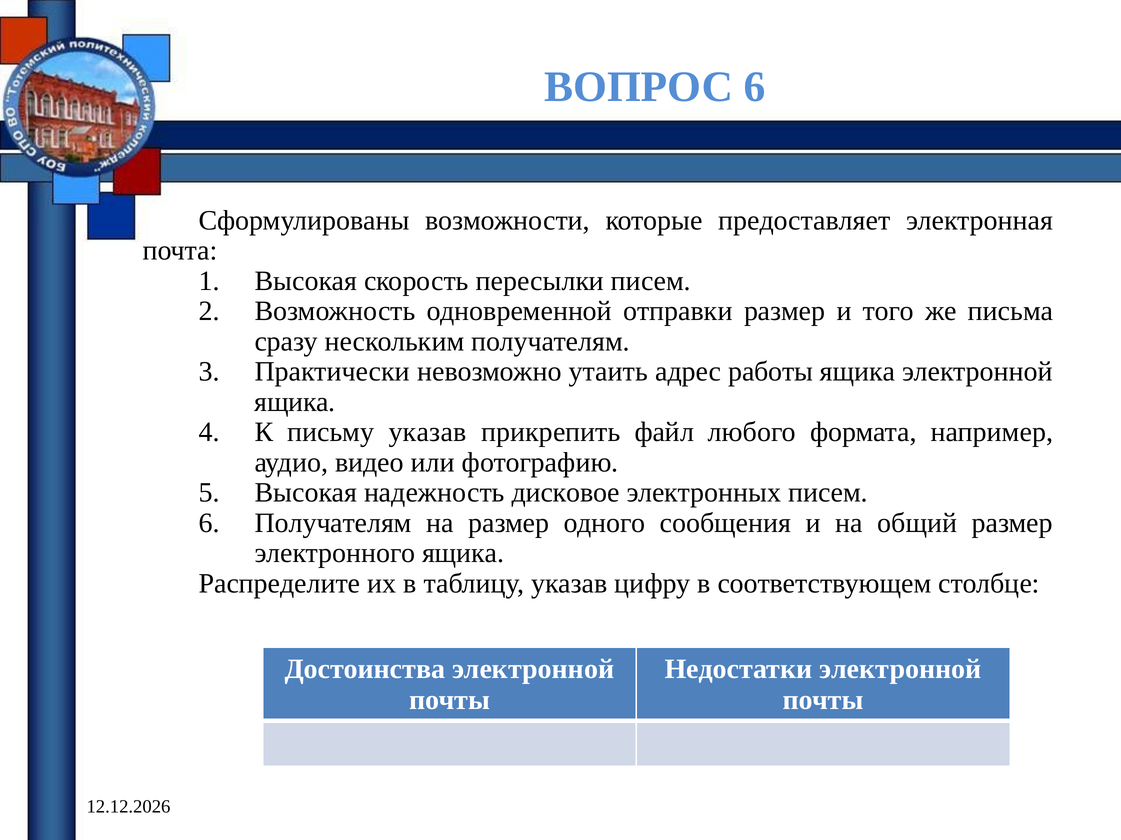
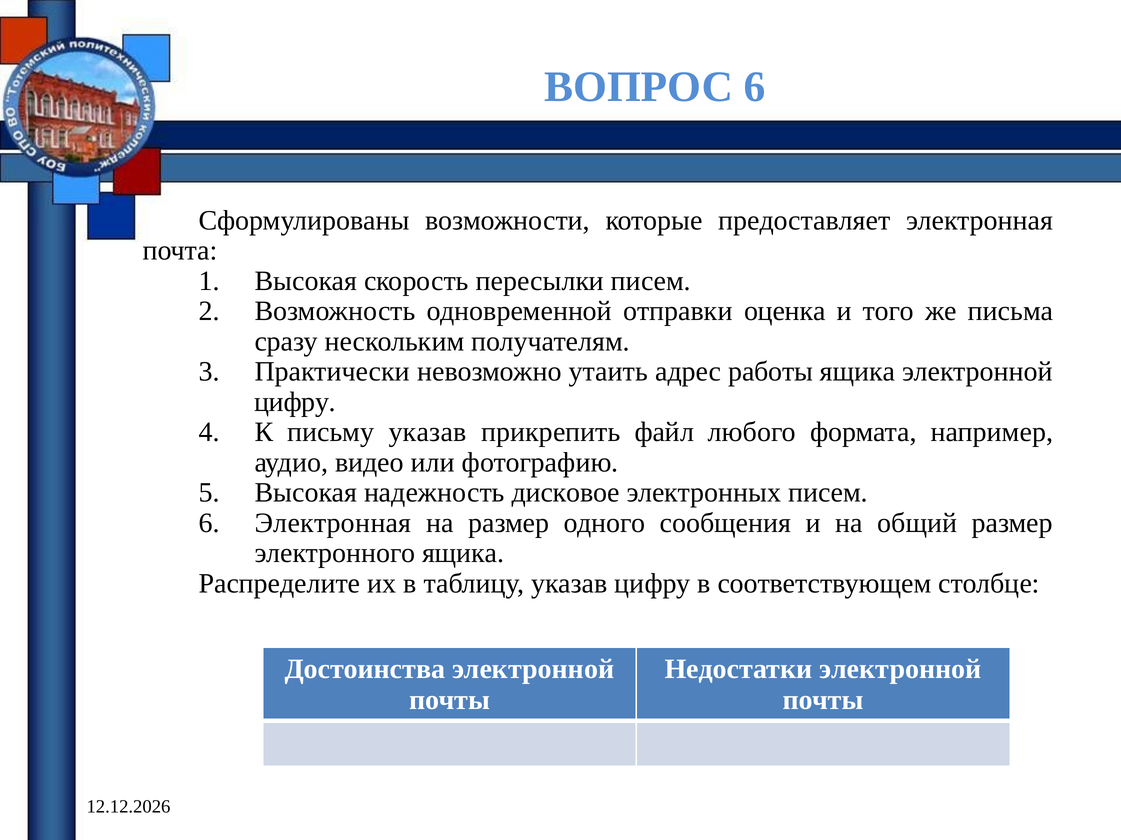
отправки размер: размер -> оценка
ящика at (295, 402): ящика -> цифру
6 Получателям: Получателям -> Электронная
